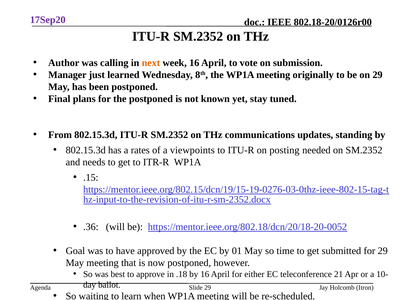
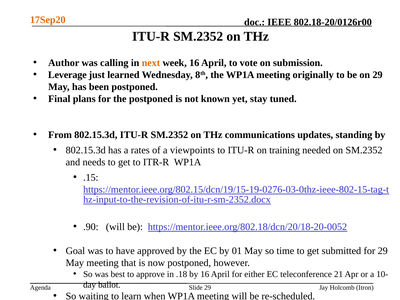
17Sep20 colour: purple -> orange
Manager: Manager -> Leverage
posting: posting -> training
.36: .36 -> .90
